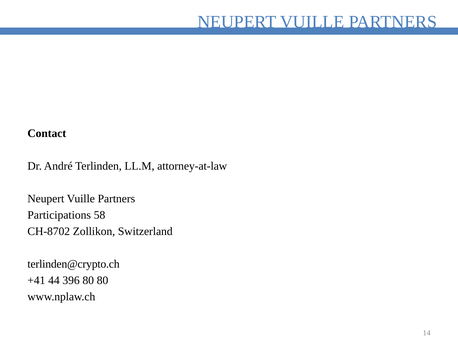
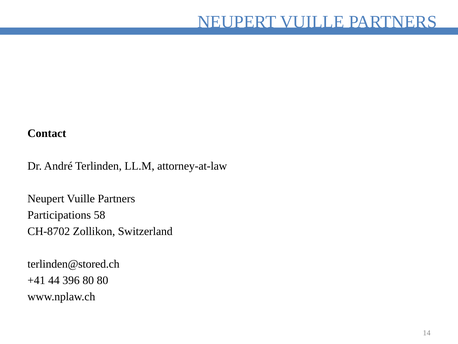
terlinden@crypto.ch: terlinden@crypto.ch -> terlinden@stored.ch
